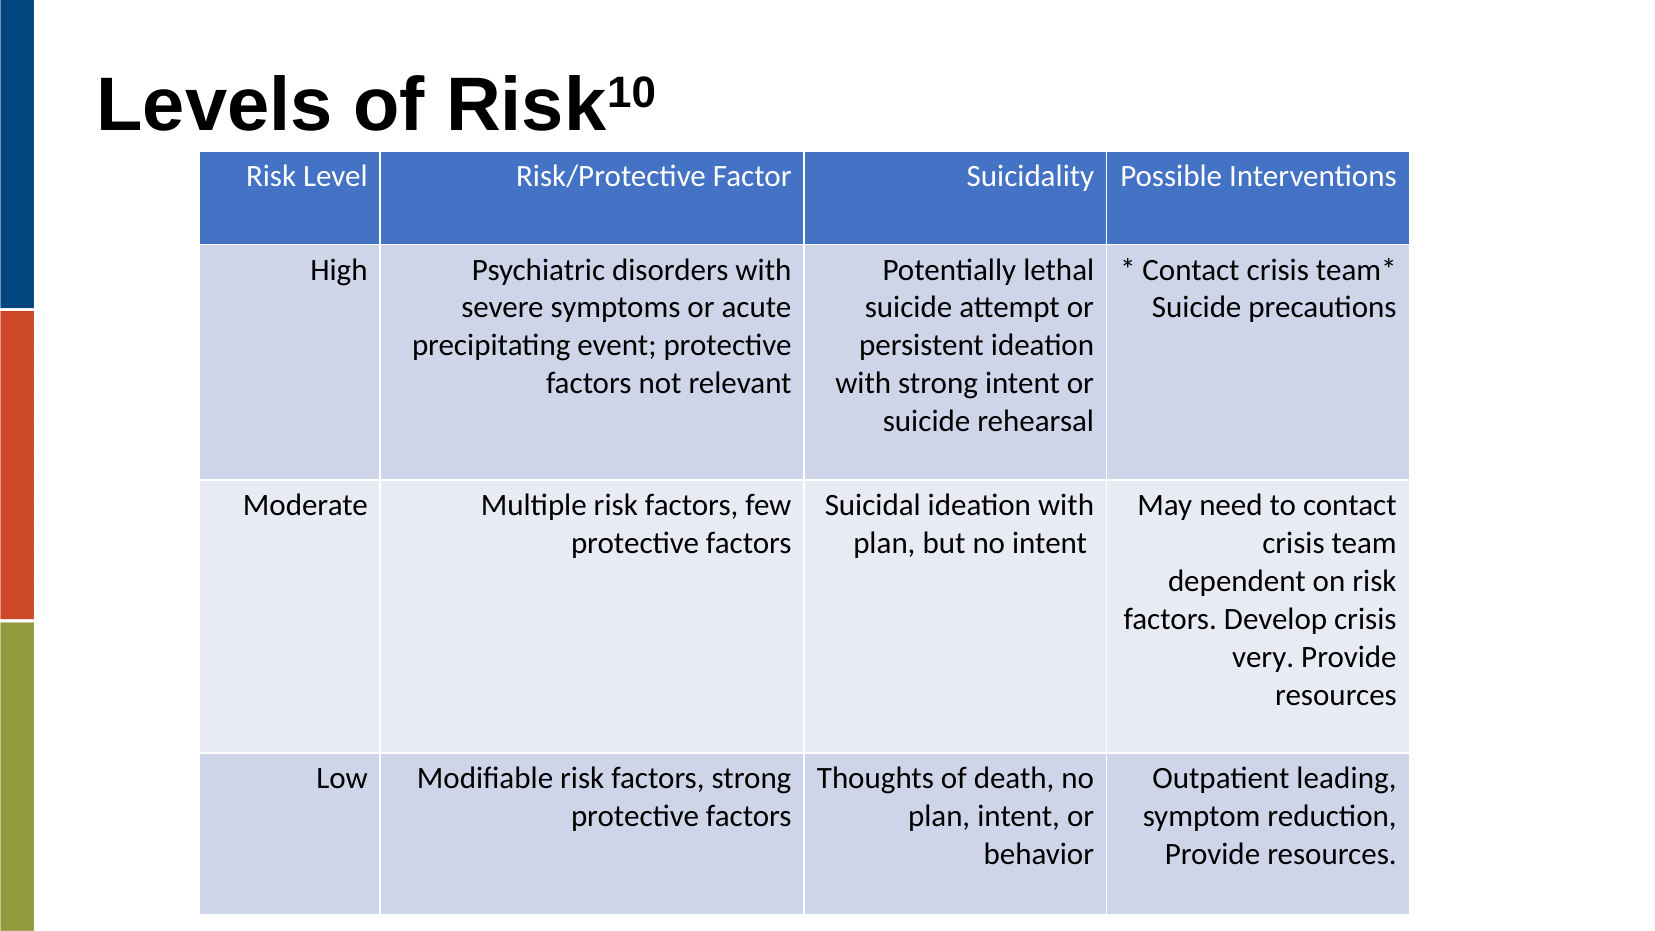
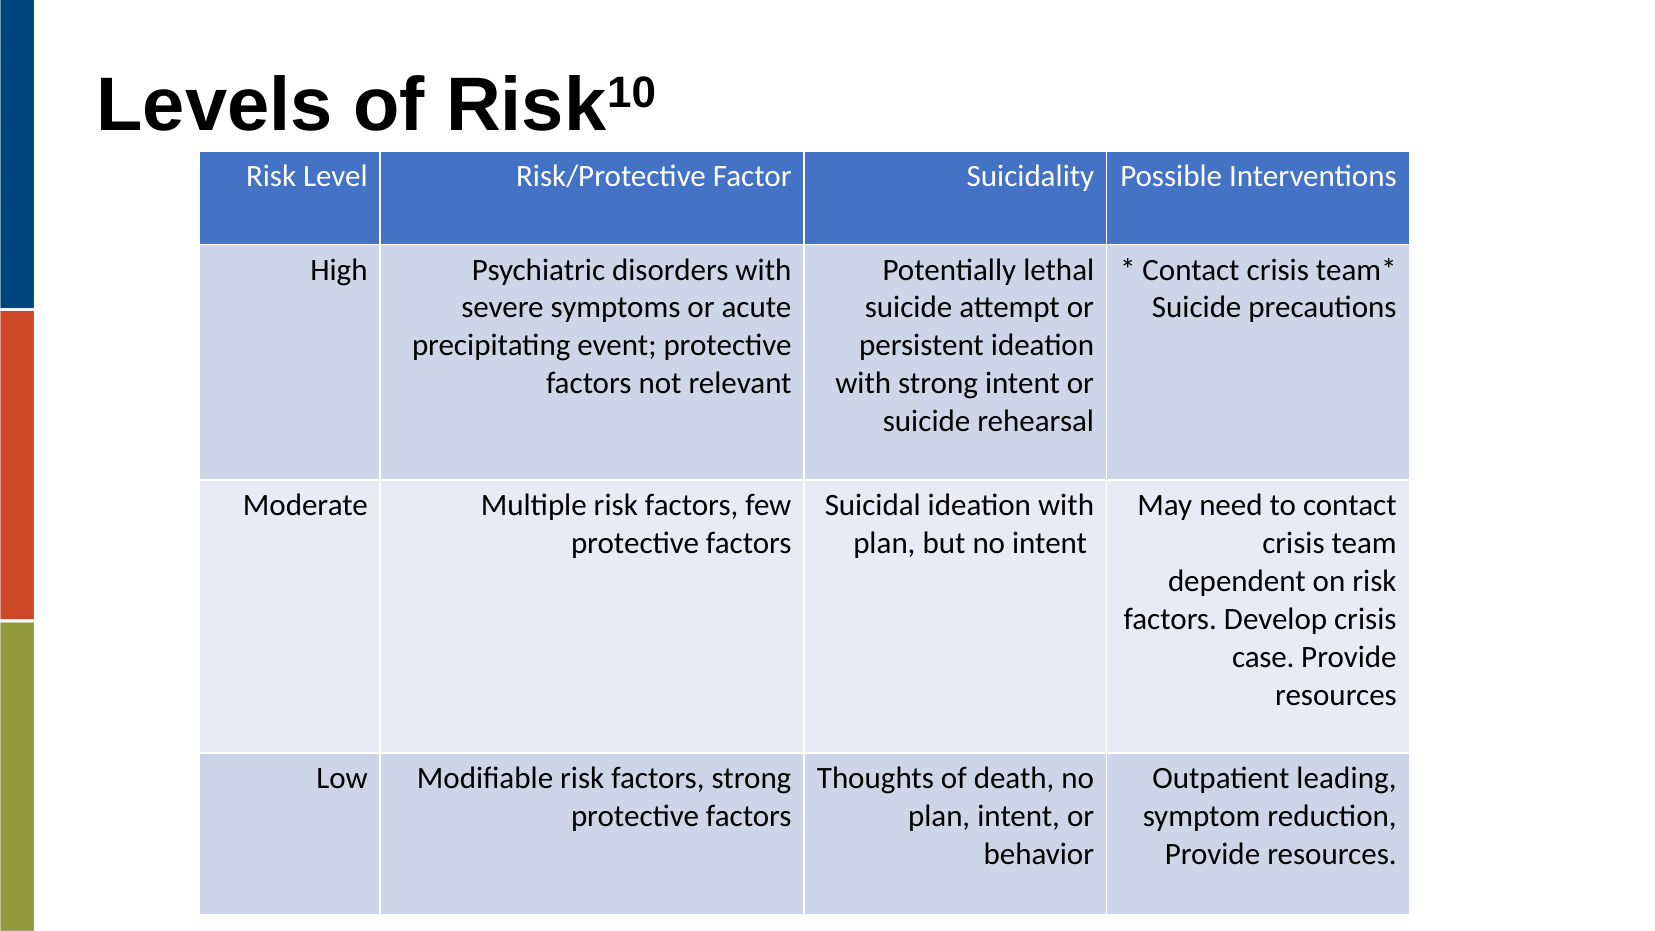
very: very -> case
